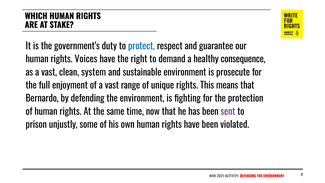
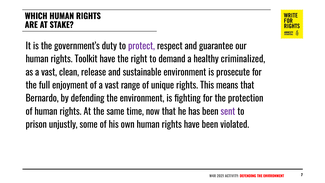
protect colour: blue -> purple
Voices: Voices -> Toolkit
consequence: consequence -> criminalized
system: system -> release
